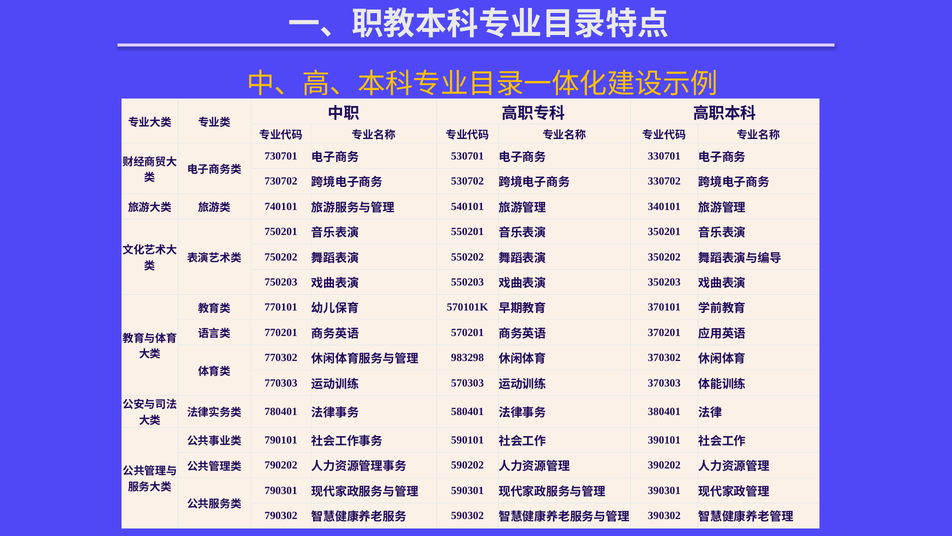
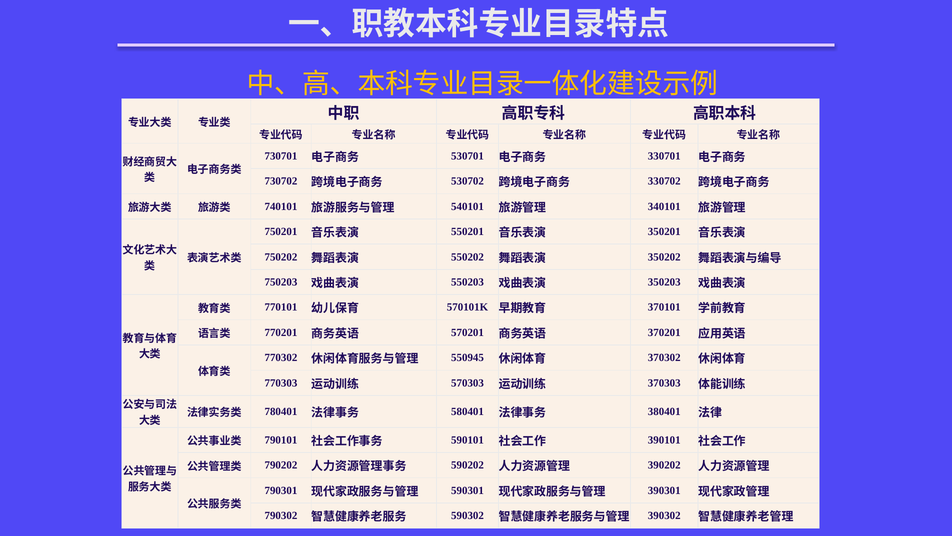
983298: 983298 -> 550945
